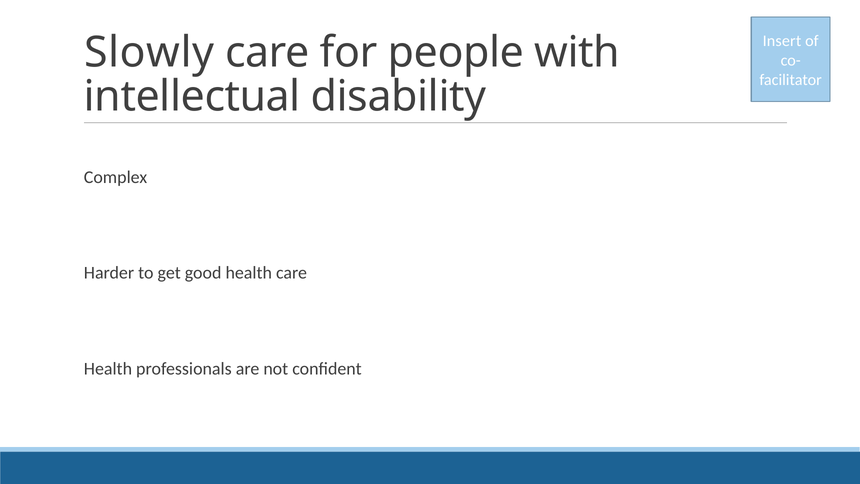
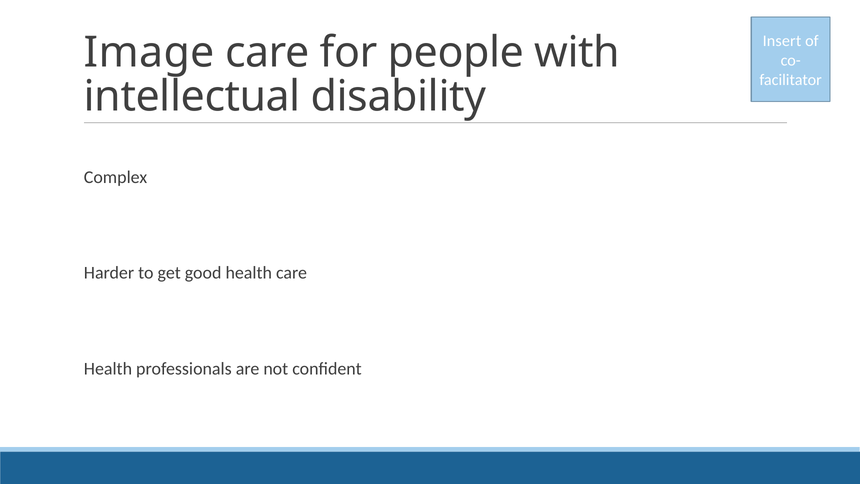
Slowly: Slowly -> Image
